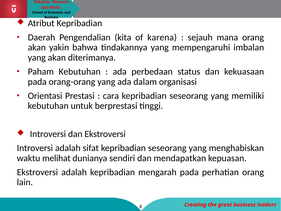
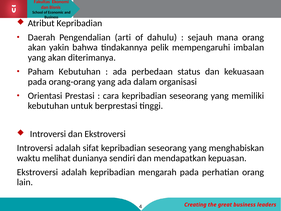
kita: kita -> arti
karena: karena -> dahulu
tindakannya yang: yang -> pelik
